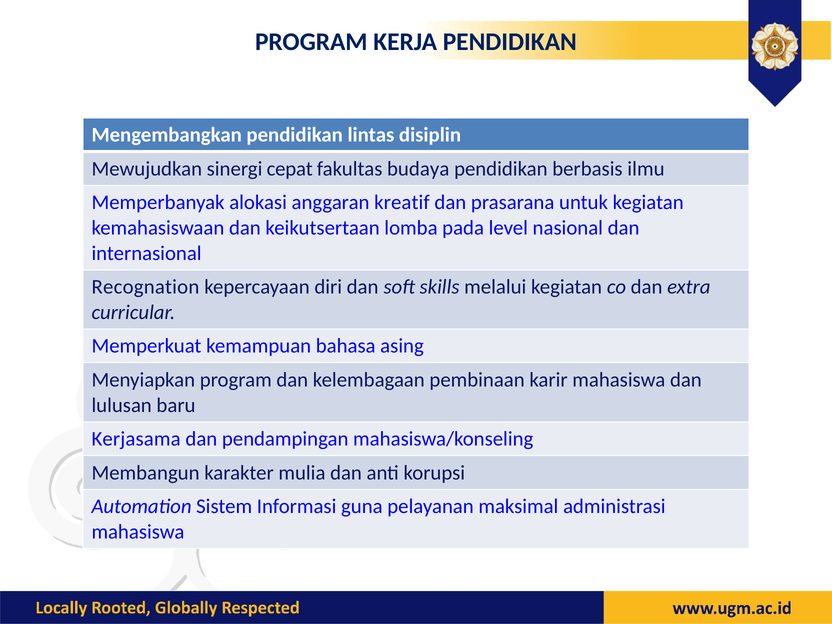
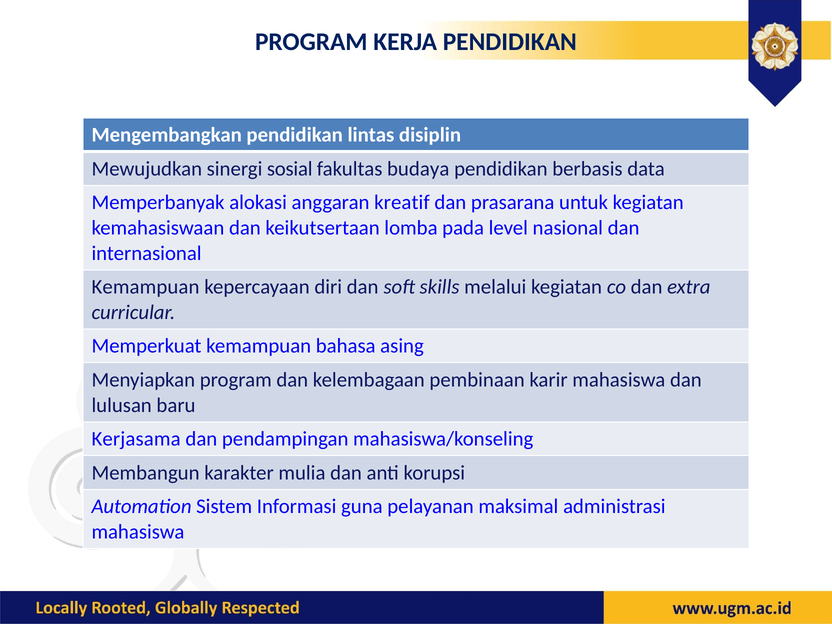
cepat: cepat -> sosial
ilmu: ilmu -> data
Recognation at (145, 287): Recognation -> Kemampuan
